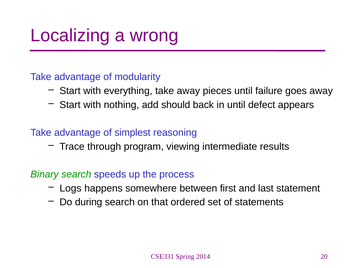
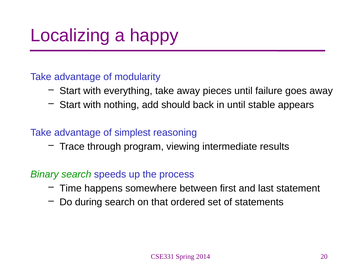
wrong: wrong -> happy
defect: defect -> stable
Logs: Logs -> Time
